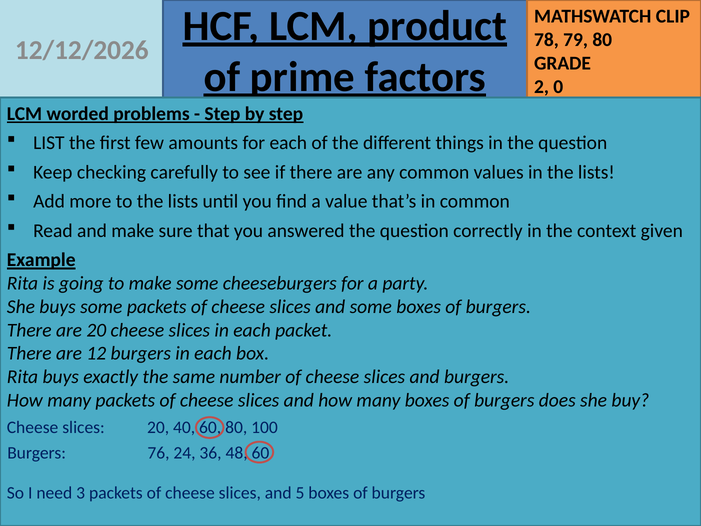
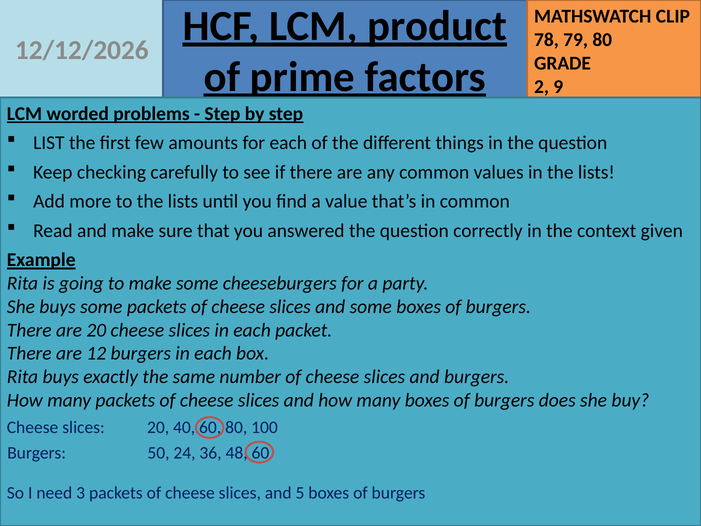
0: 0 -> 9
76: 76 -> 50
